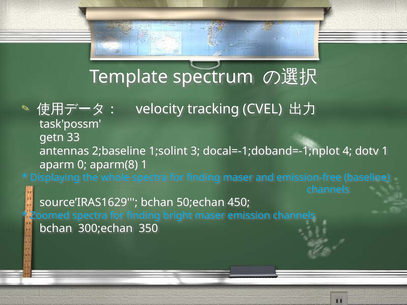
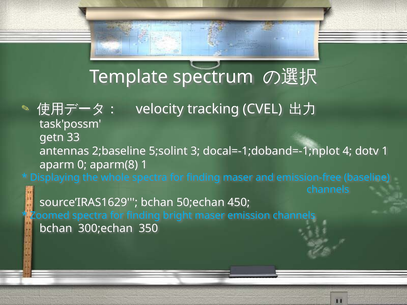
1;solint: 1;solint -> 5;solint
